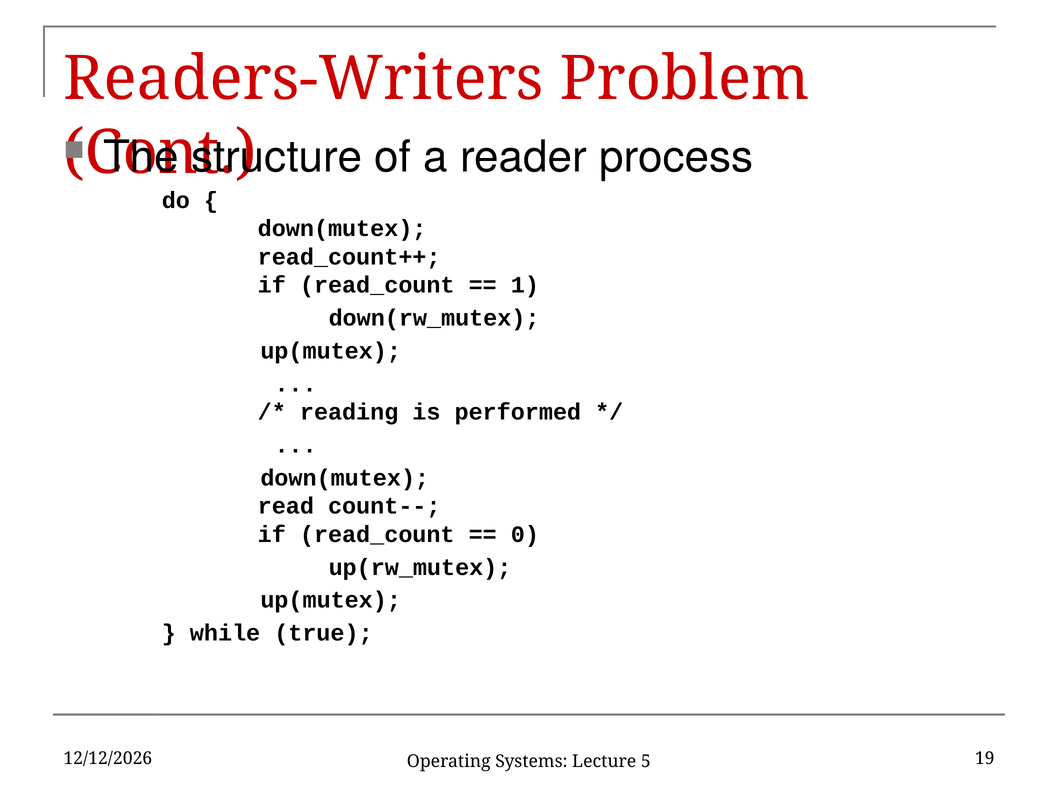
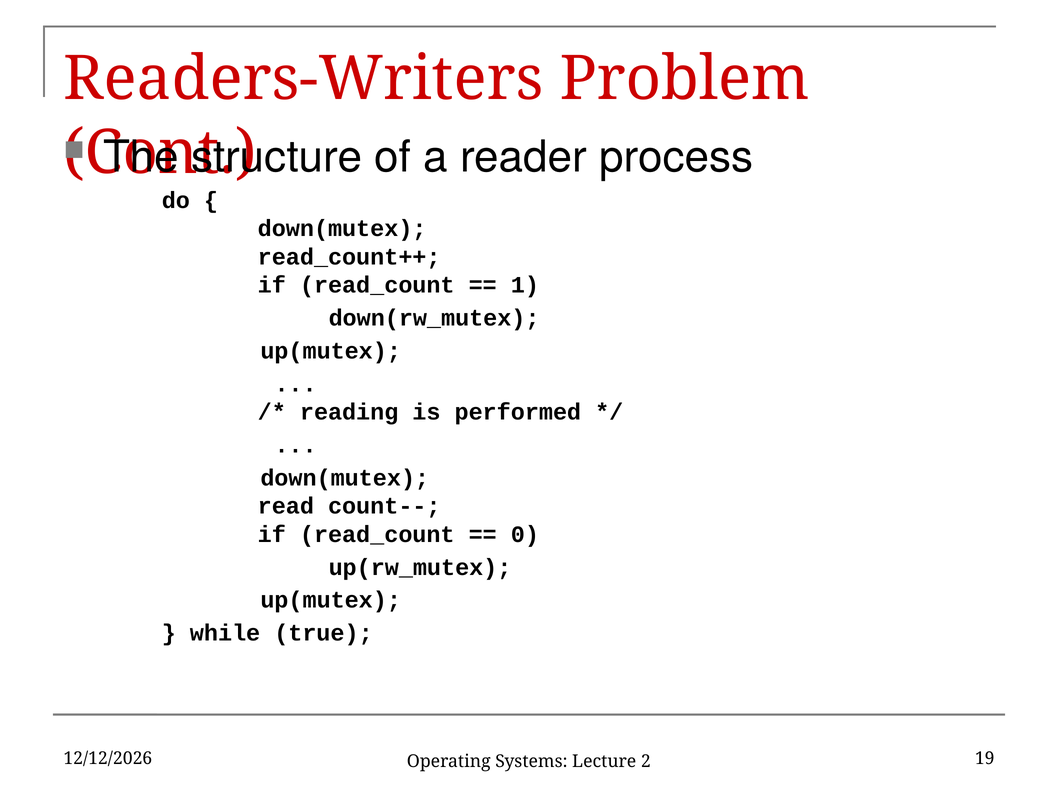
5: 5 -> 2
